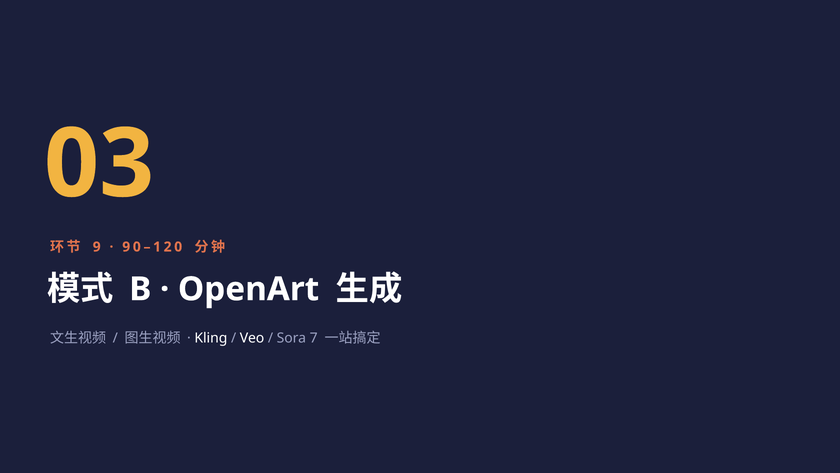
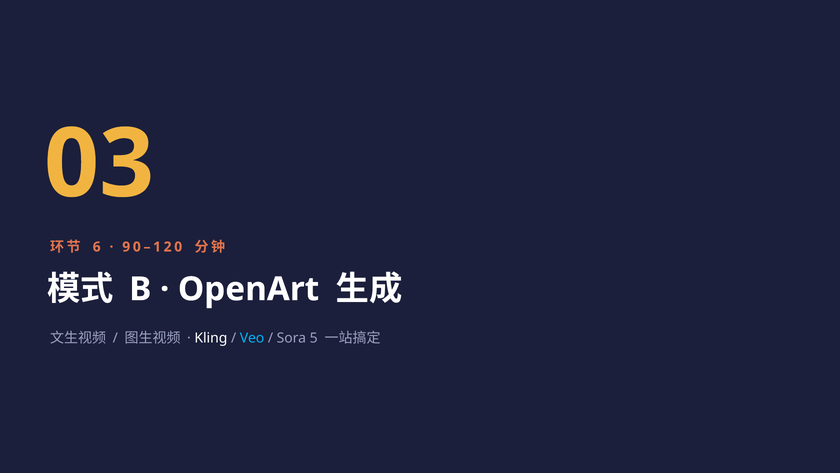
9: 9 -> 6
Veo colour: white -> light blue
7: 7 -> 5
